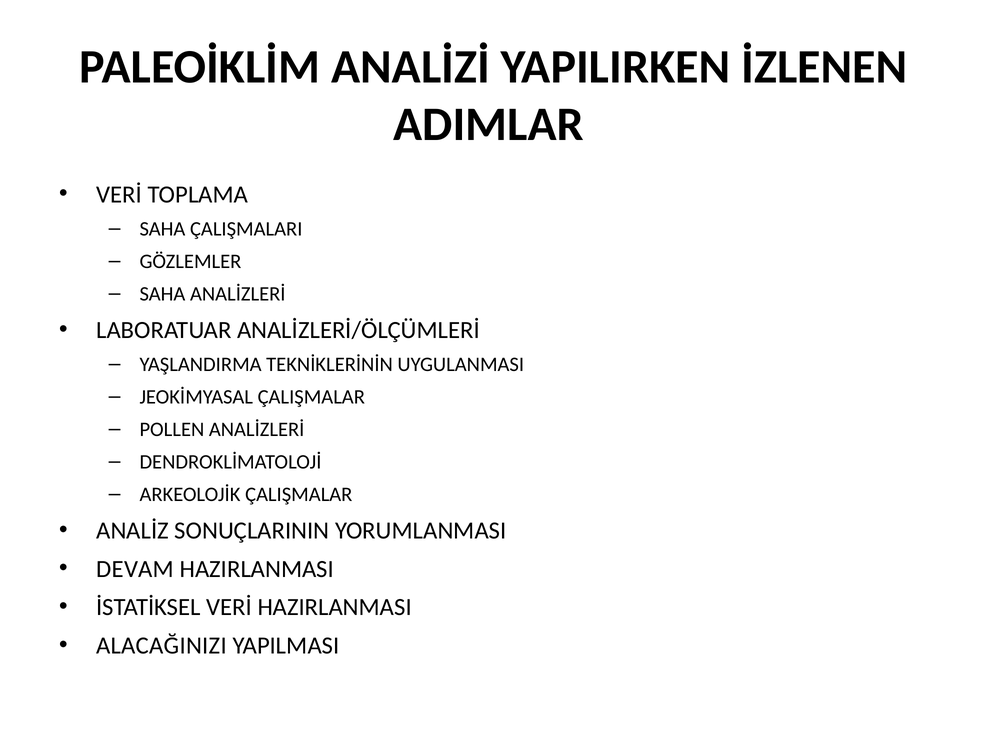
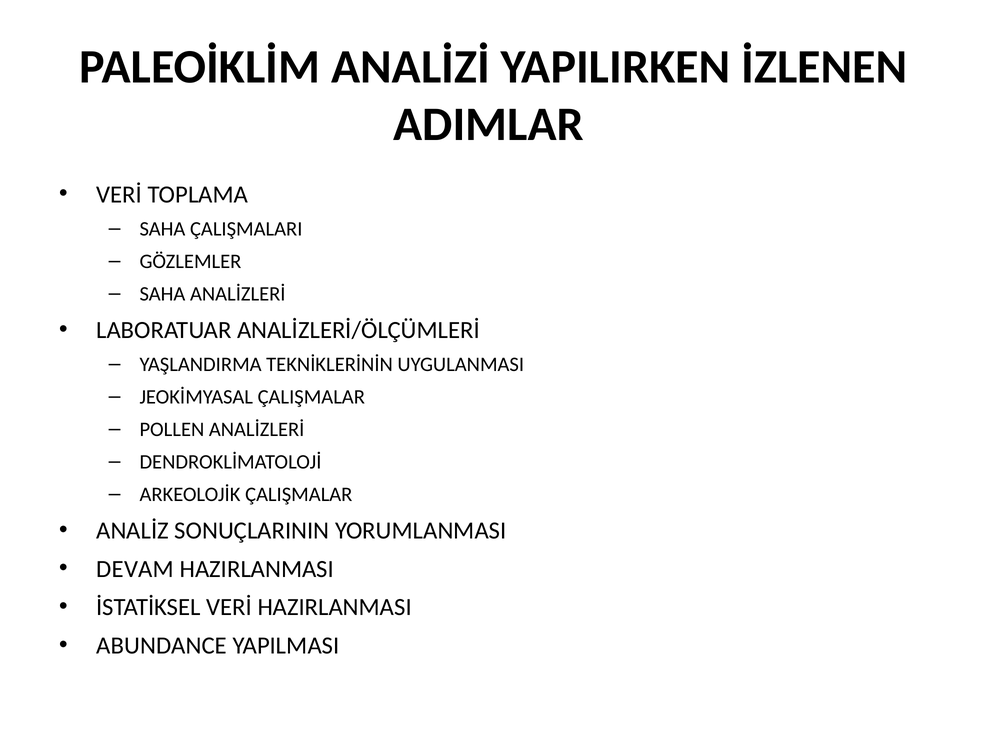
ALACAĞINIZI: ALACAĞINIZI -> ABUNDANCE
